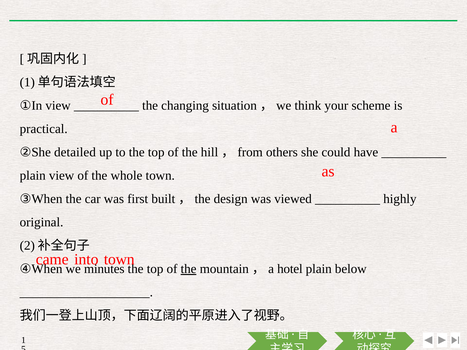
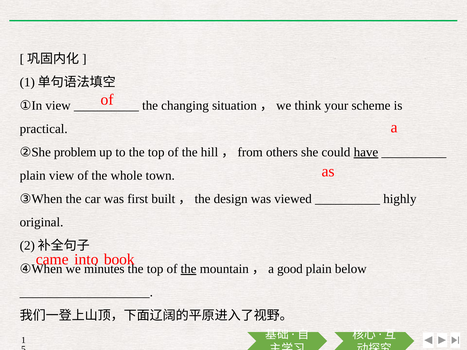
detailed: detailed -> problem
have underline: none -> present
into town: town -> book
hotel: hotel -> good
